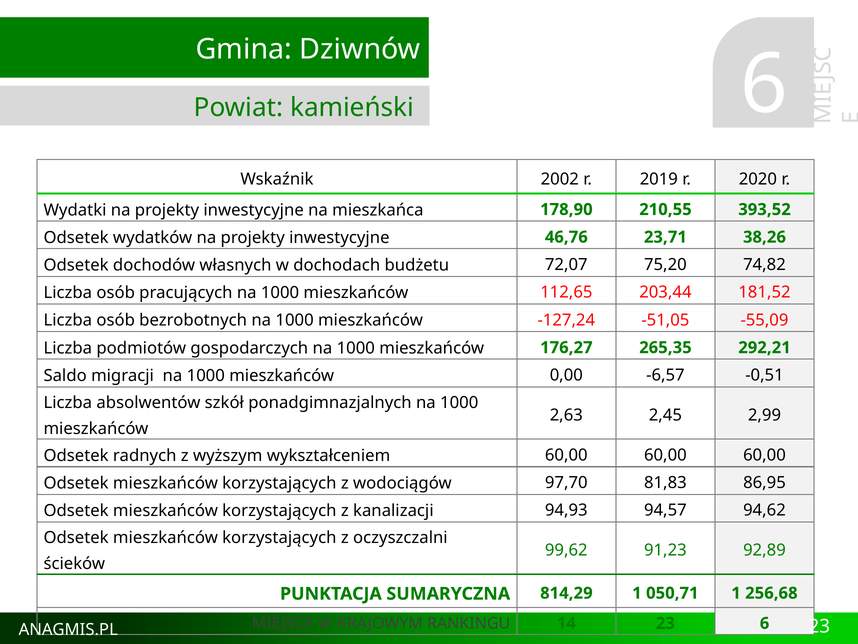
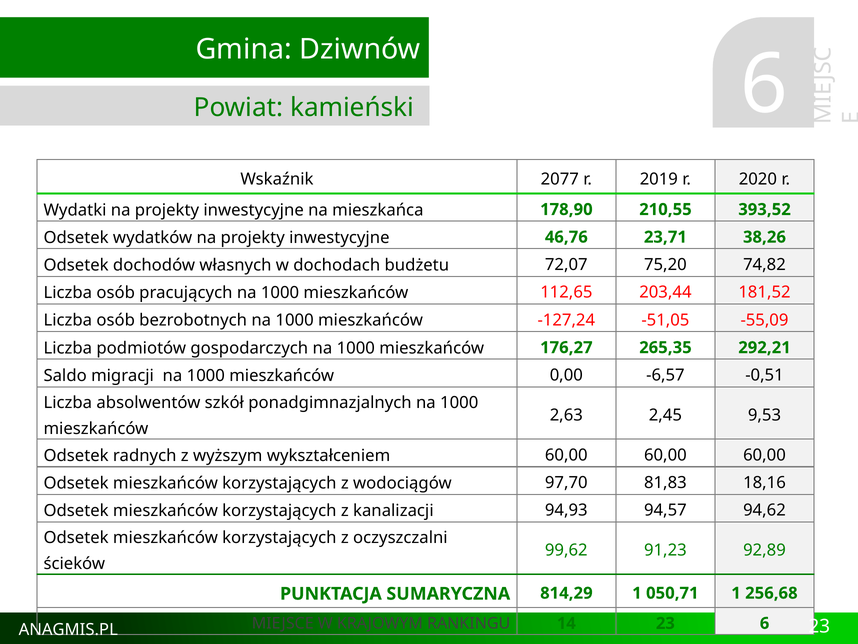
2002: 2002 -> 2077
2,99: 2,99 -> 9,53
86,95: 86,95 -> 18,16
